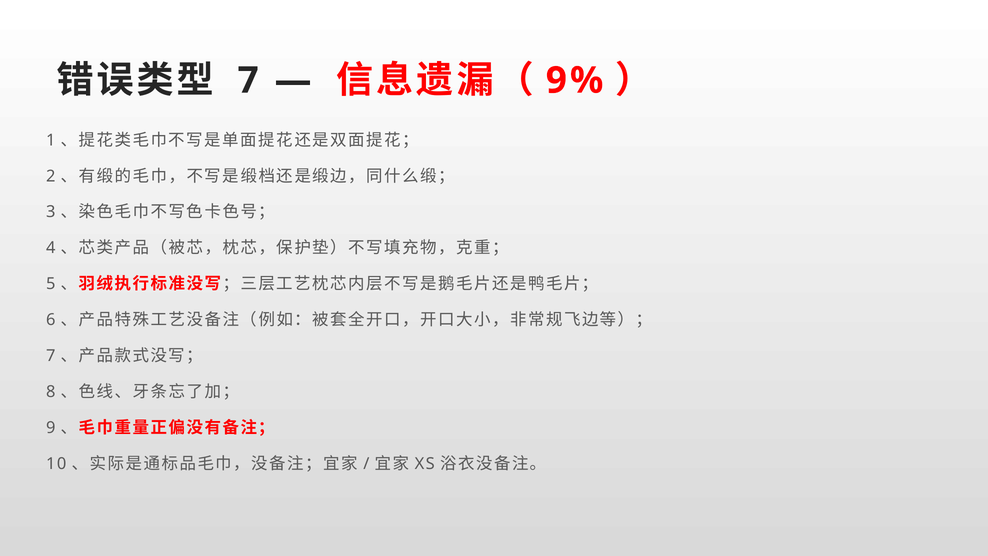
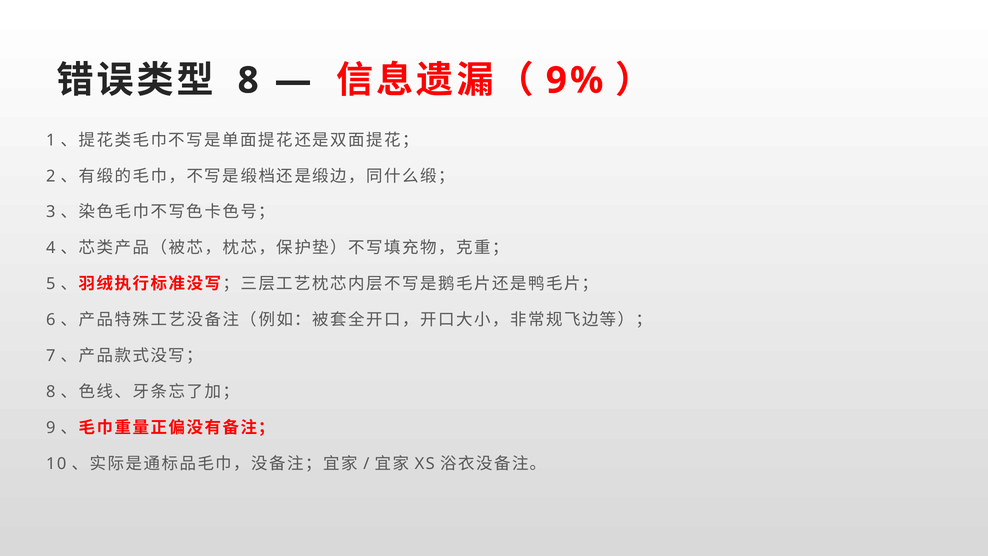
7 at (248, 80): 7 -> 8
